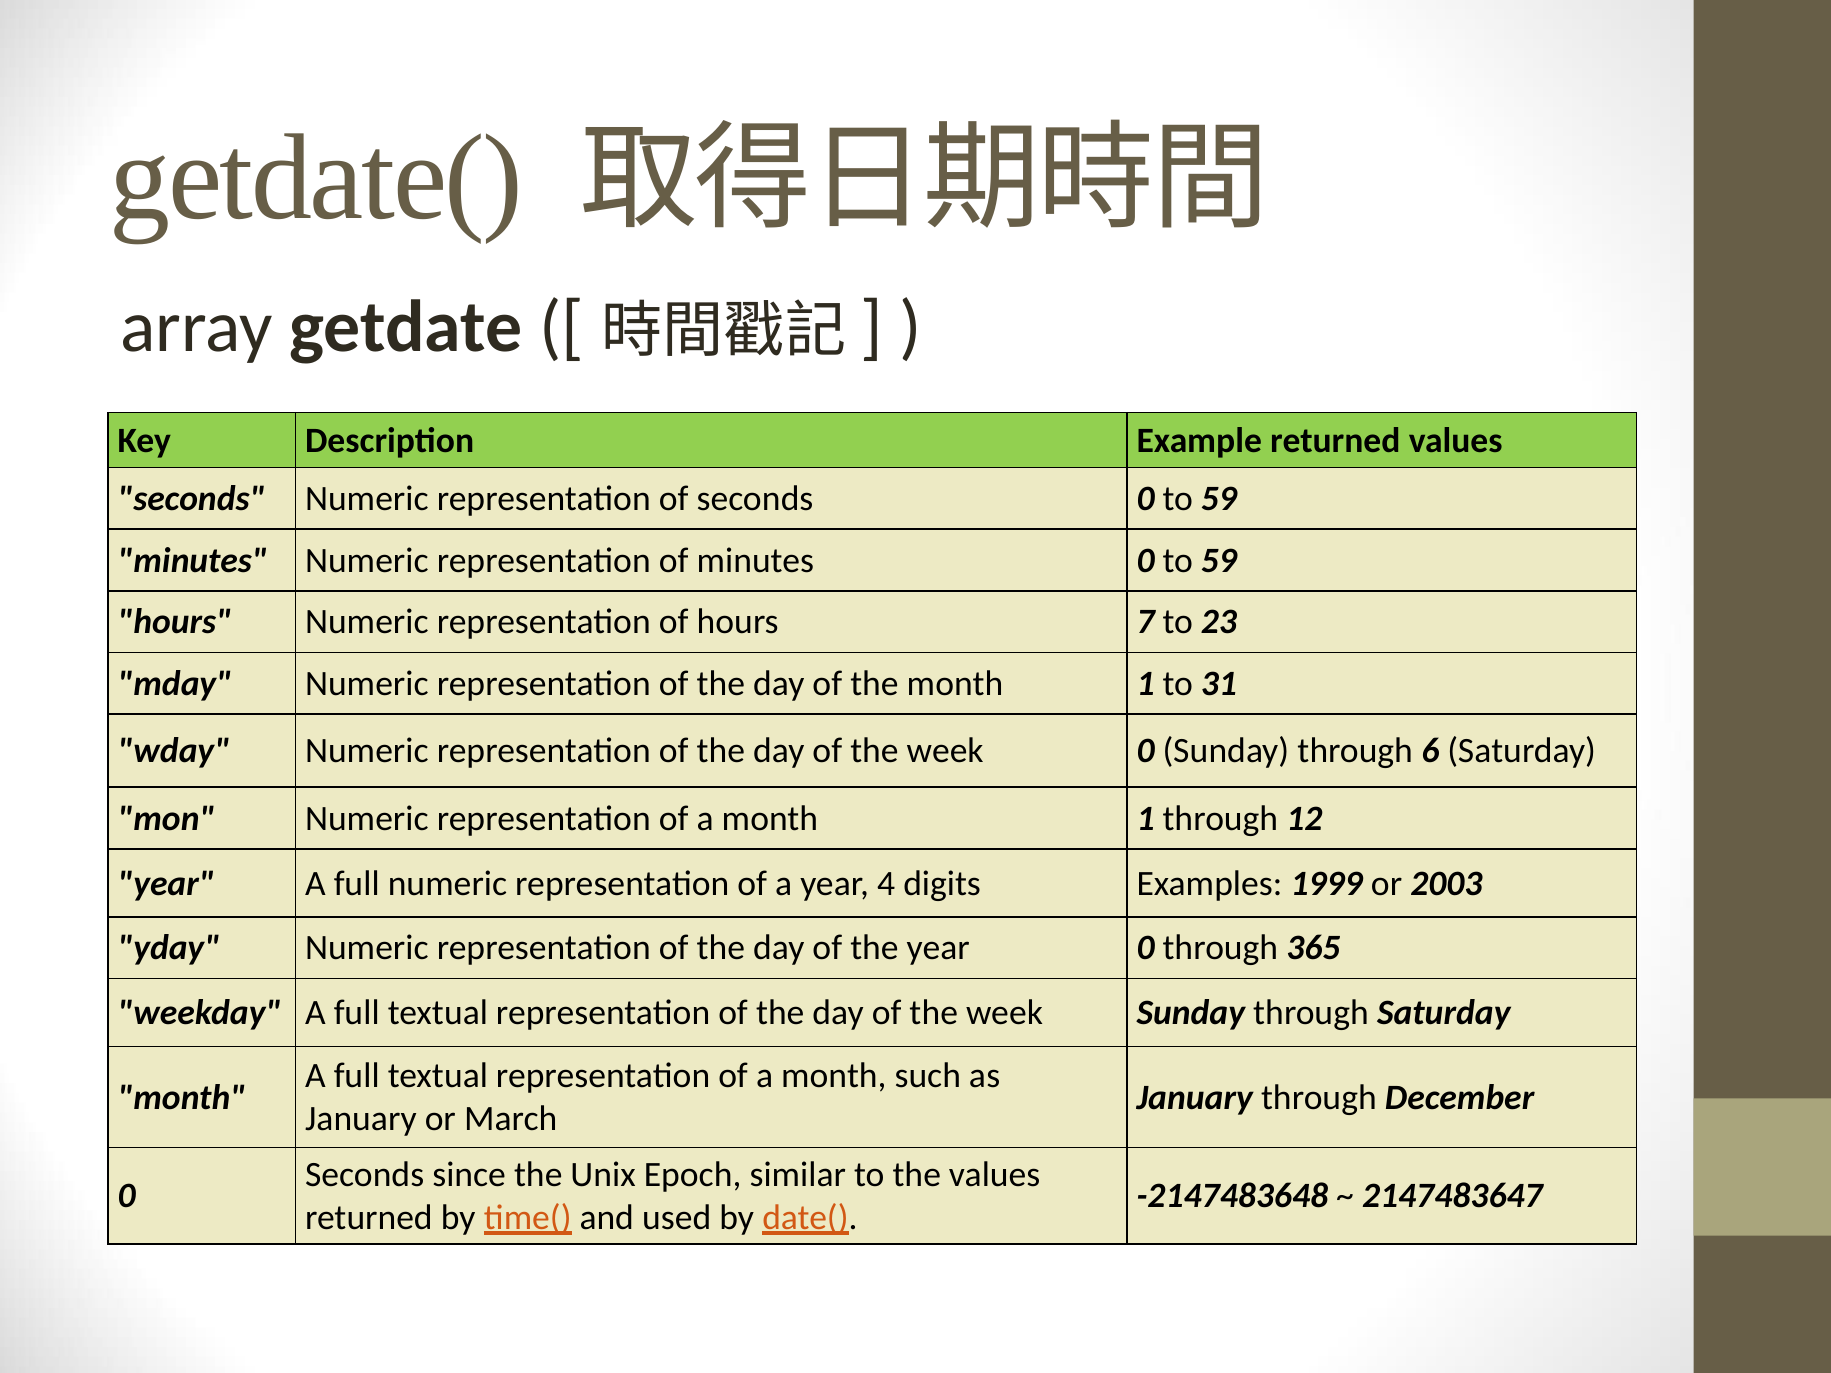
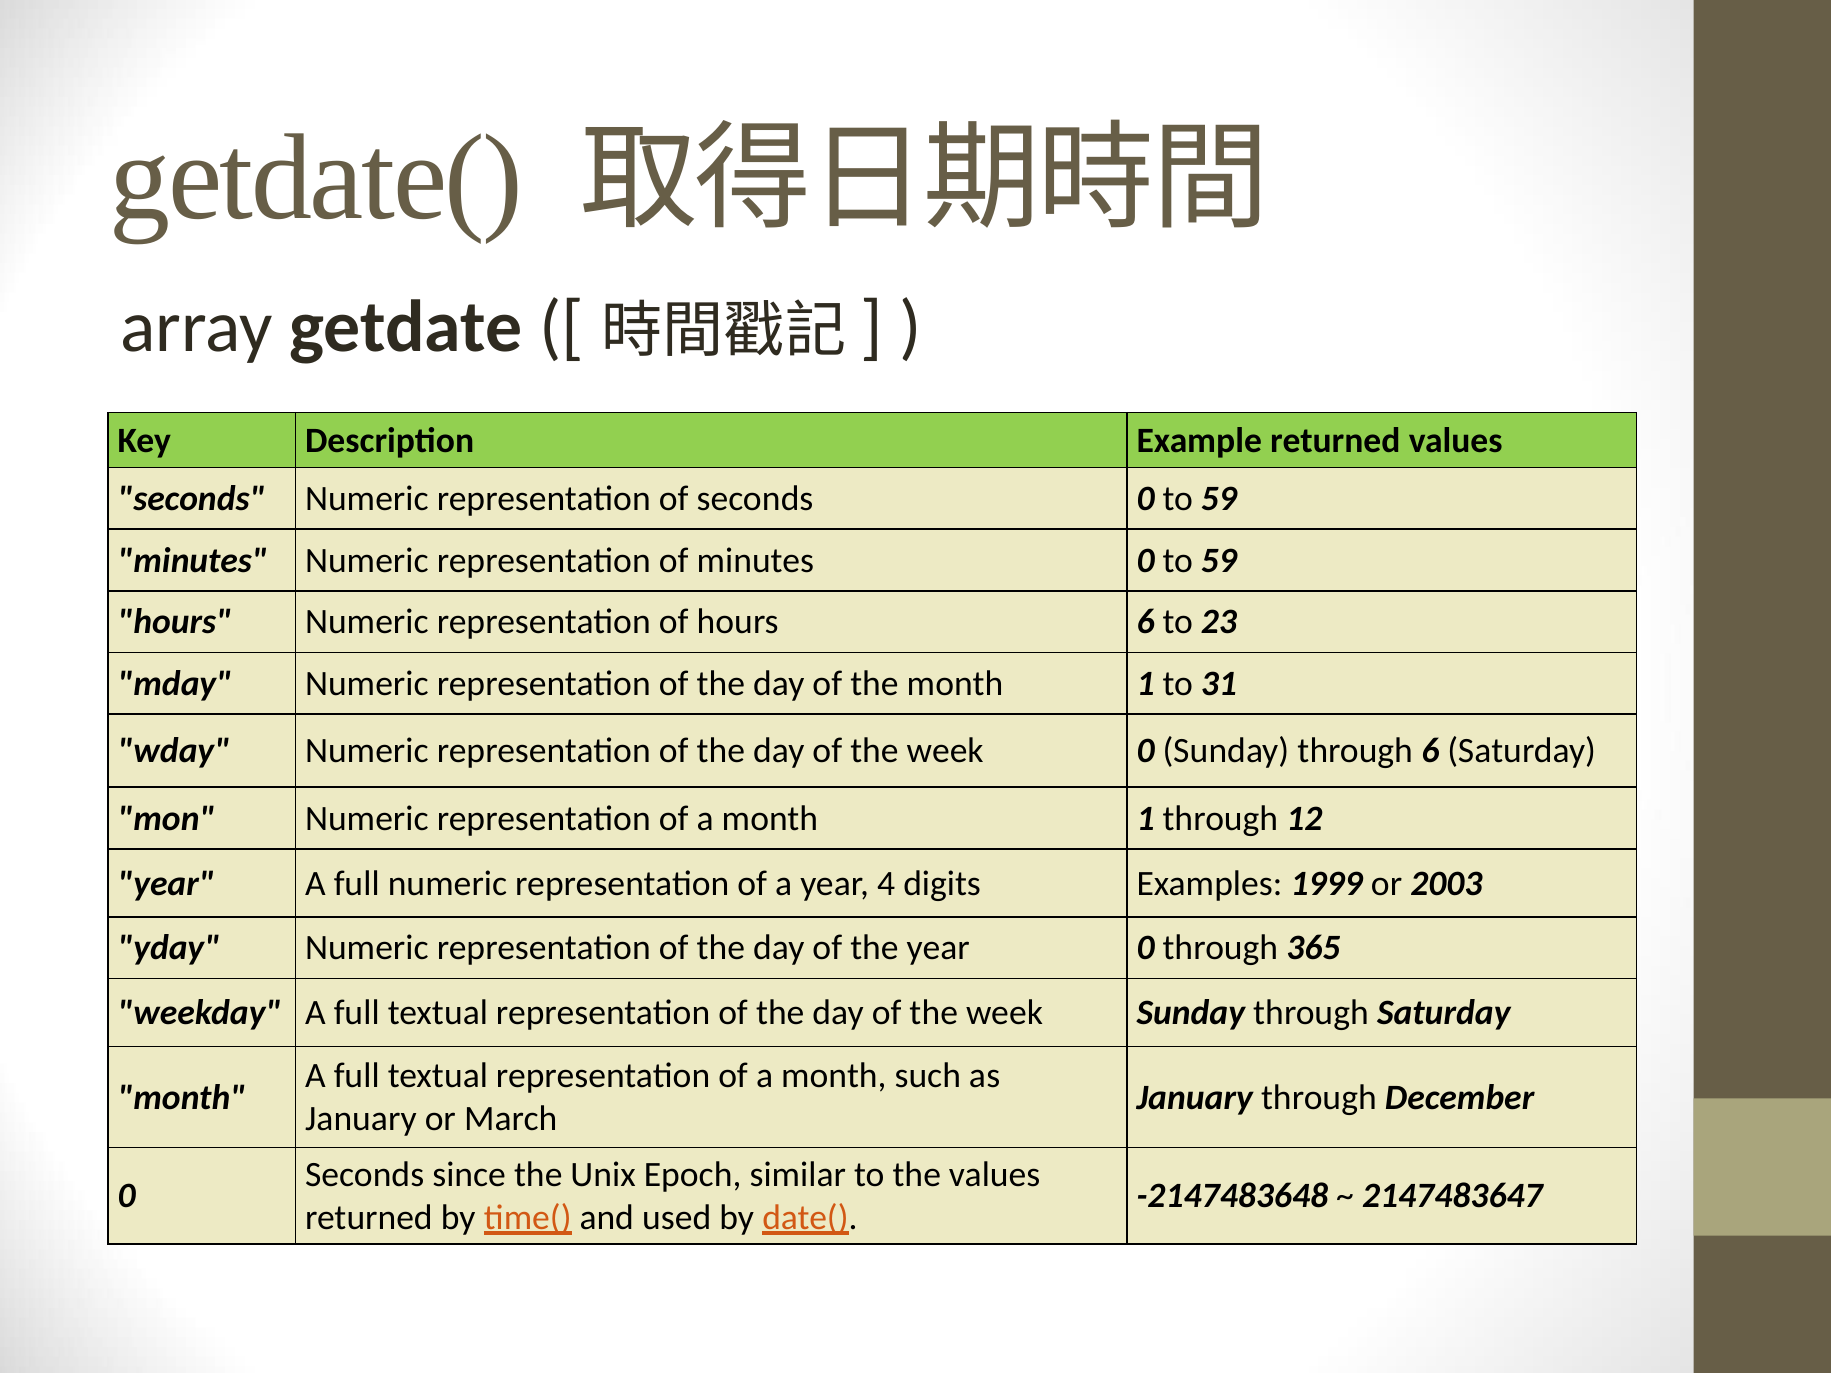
hours 7: 7 -> 6
